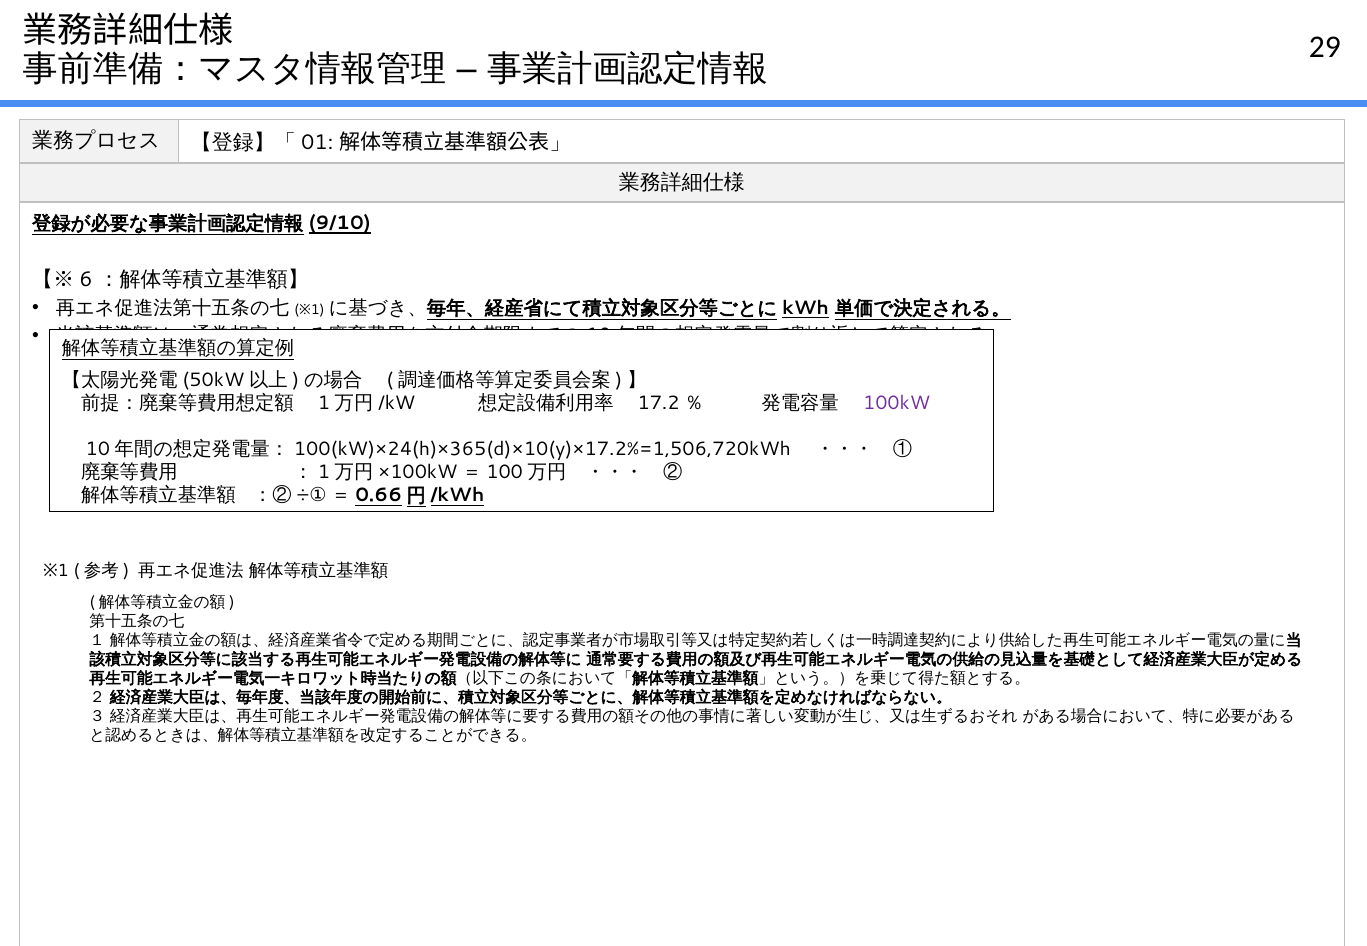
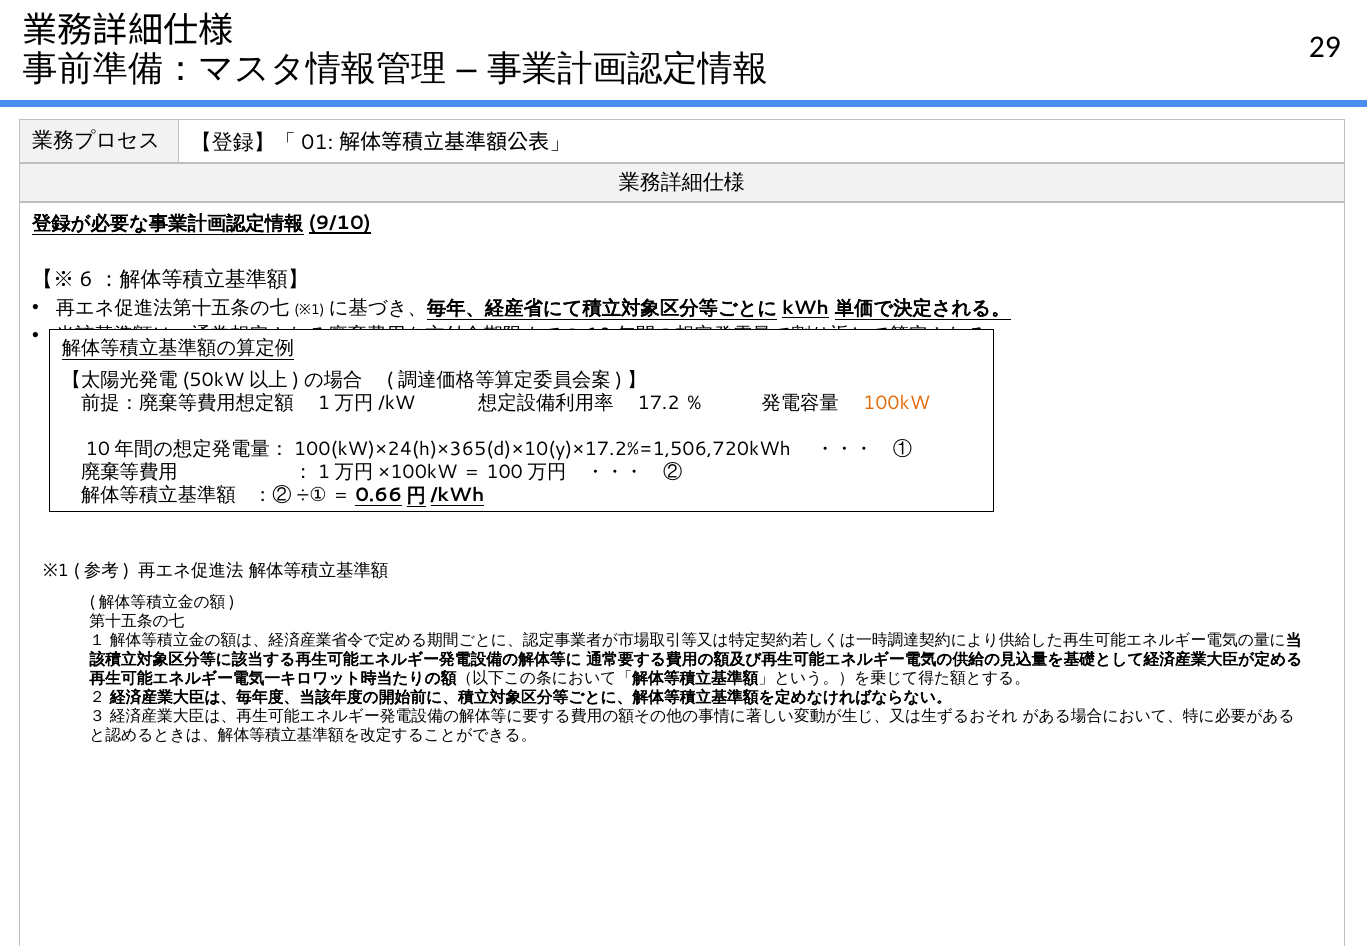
100kW colour: purple -> orange
